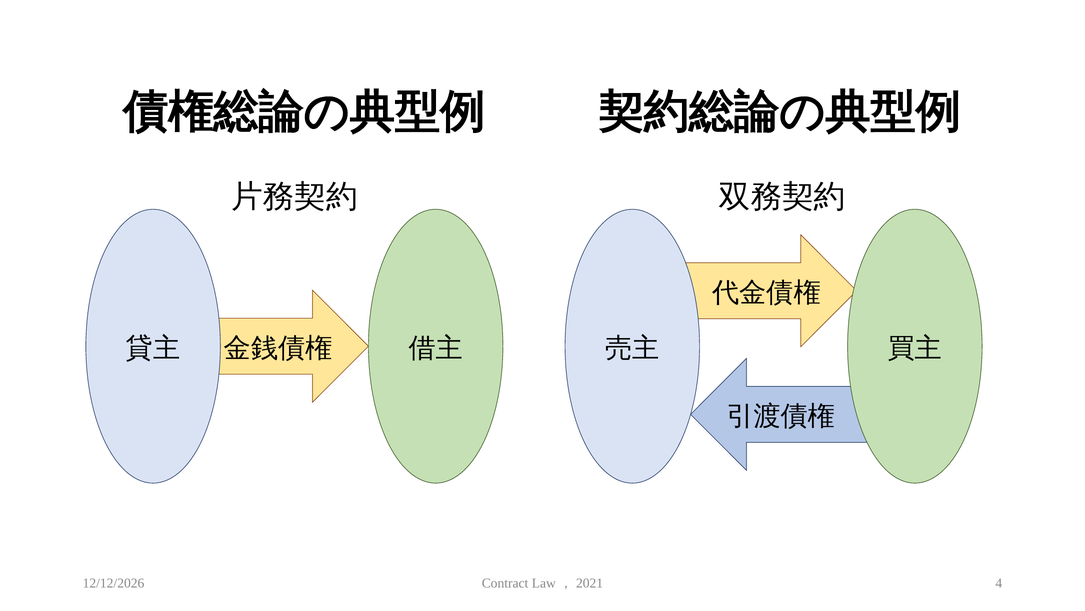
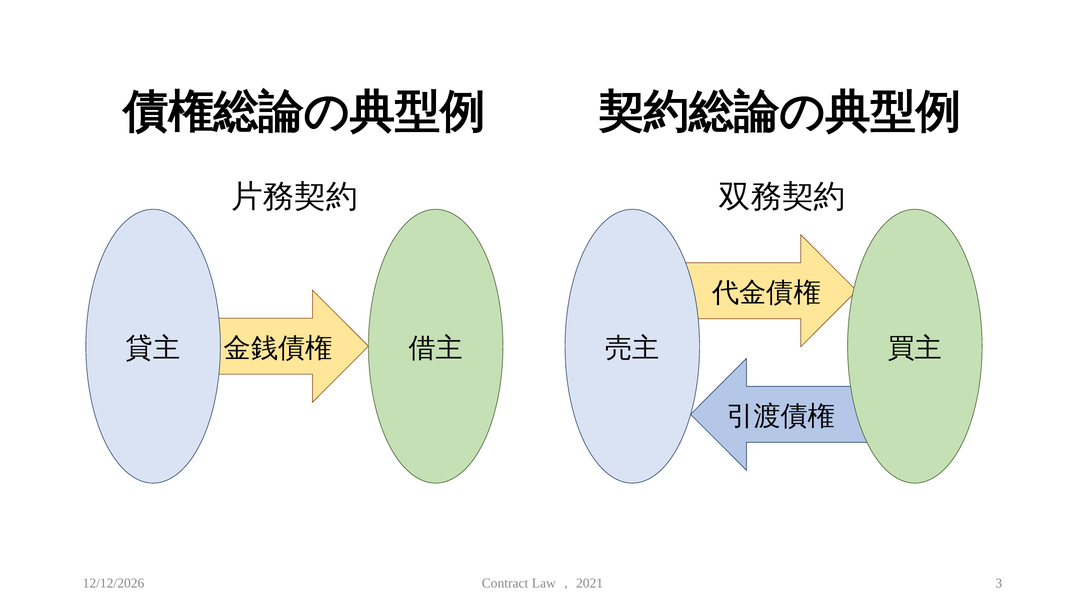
4: 4 -> 3
